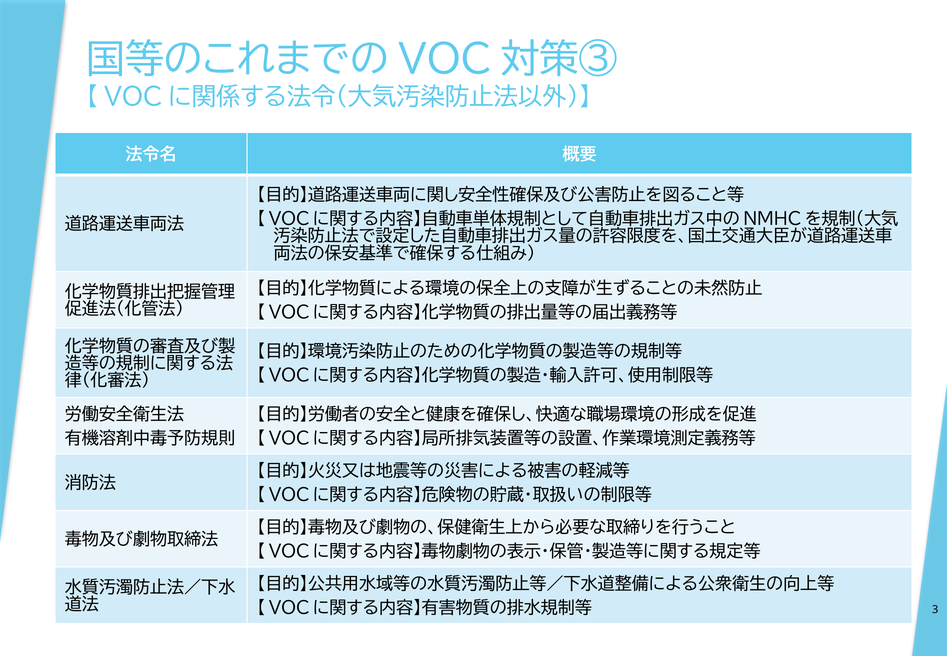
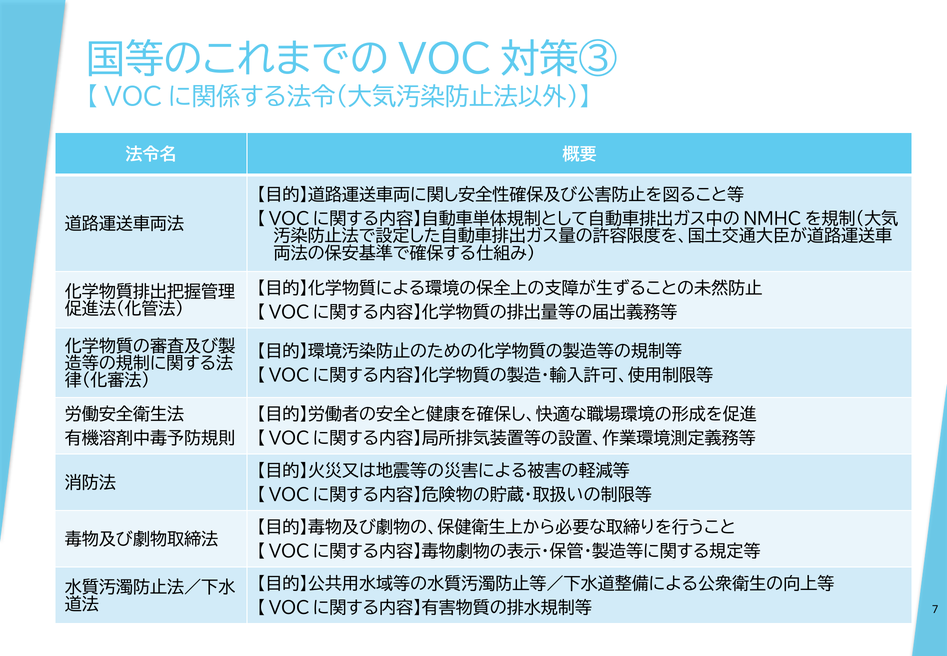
3: 3 -> 7
